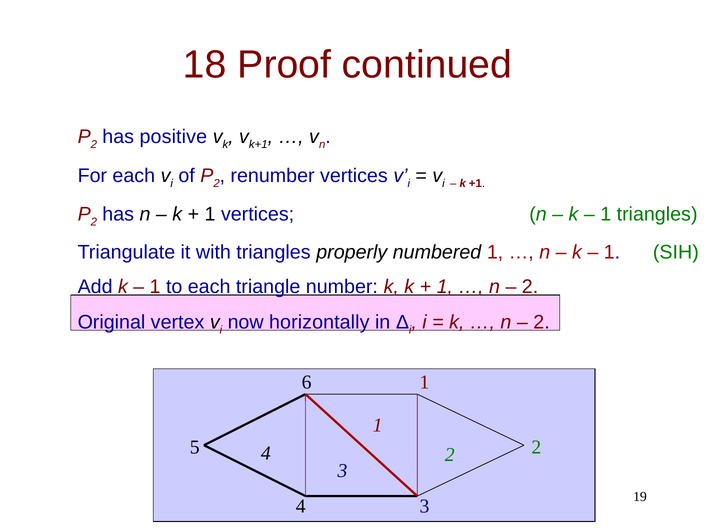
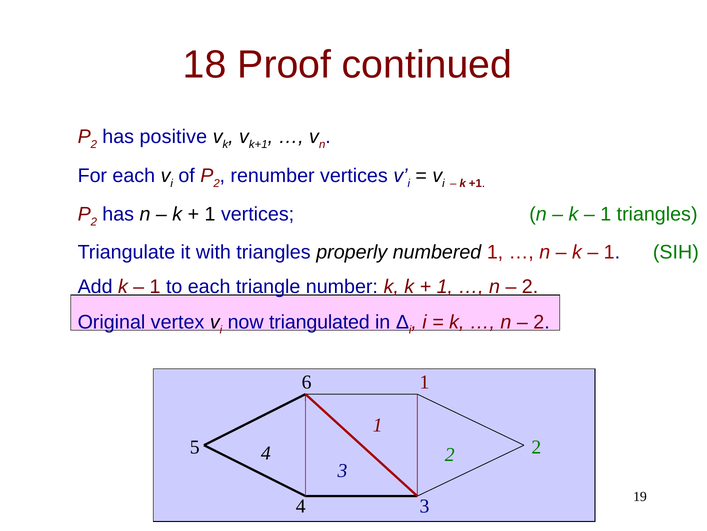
horizontally: horizontally -> triangulated
